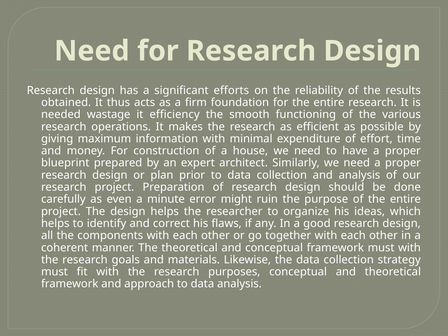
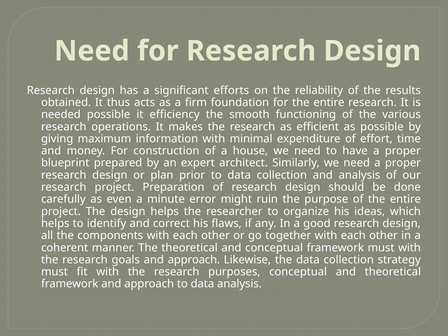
needed wastage: wastage -> possible
goals and materials: materials -> approach
